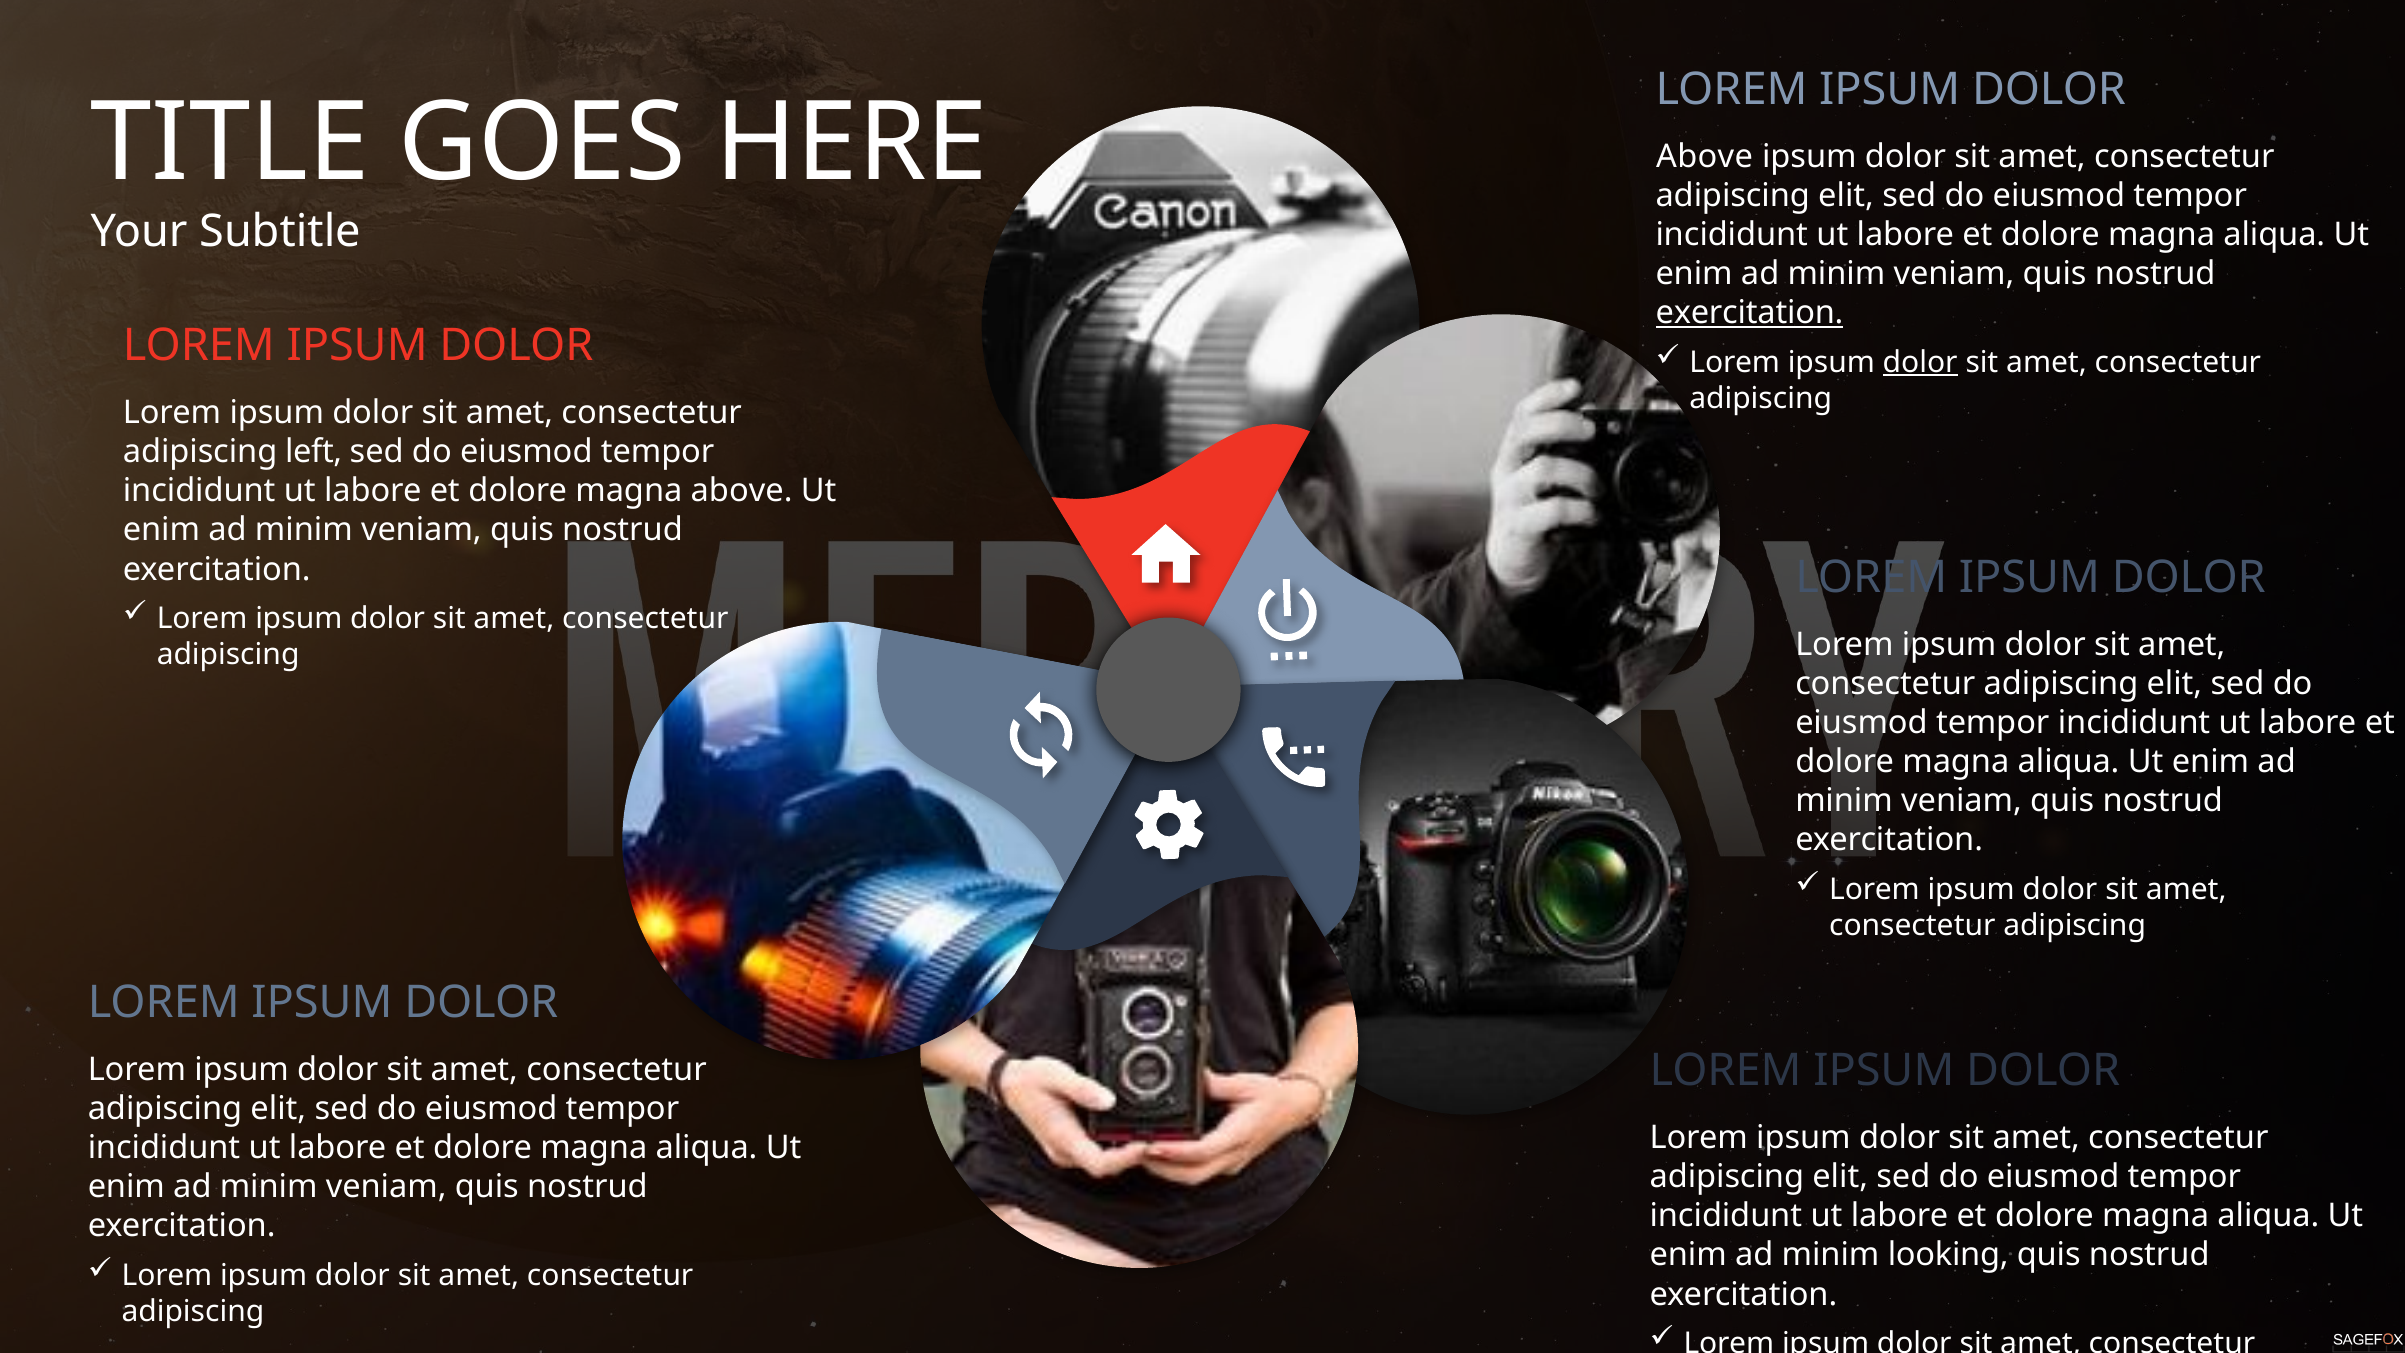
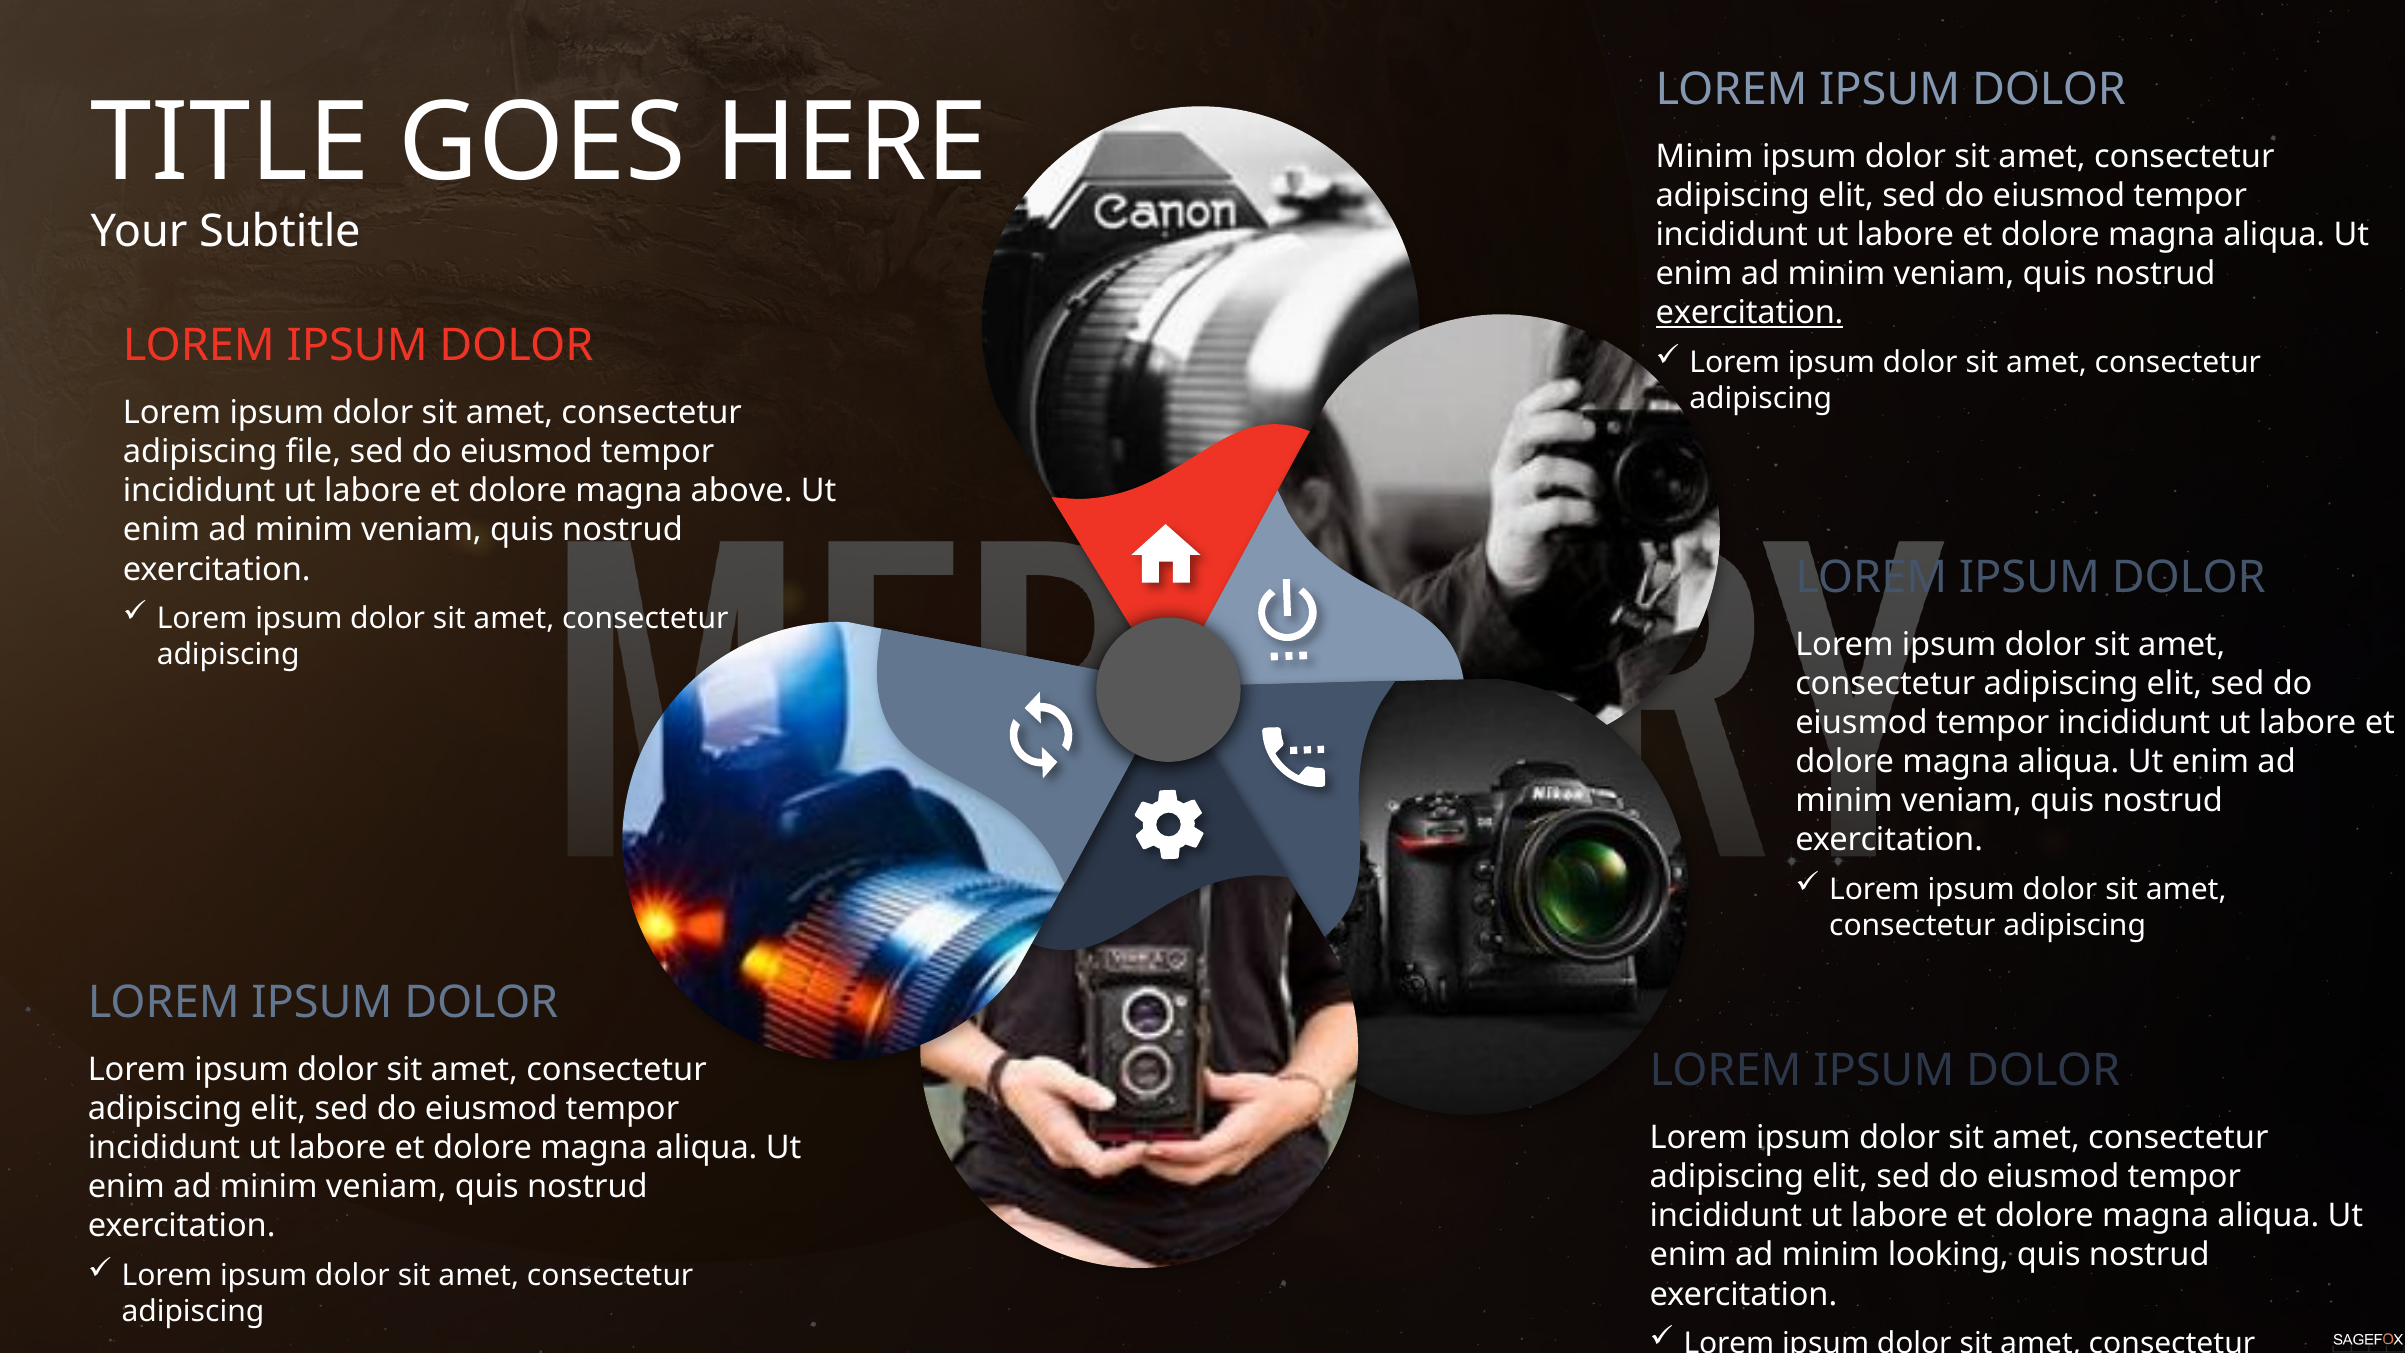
Above at (1705, 156): Above -> Minim
dolor at (1920, 362) underline: present -> none
left: left -> file
